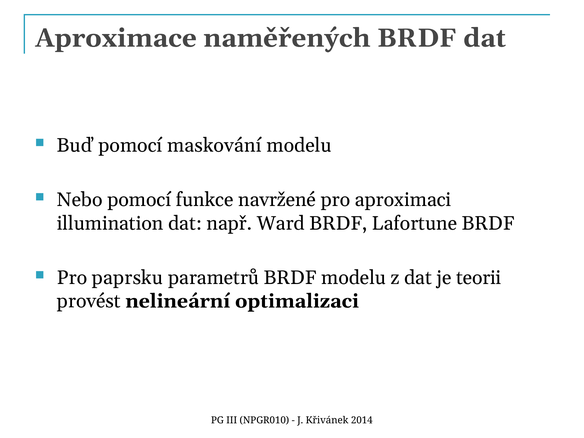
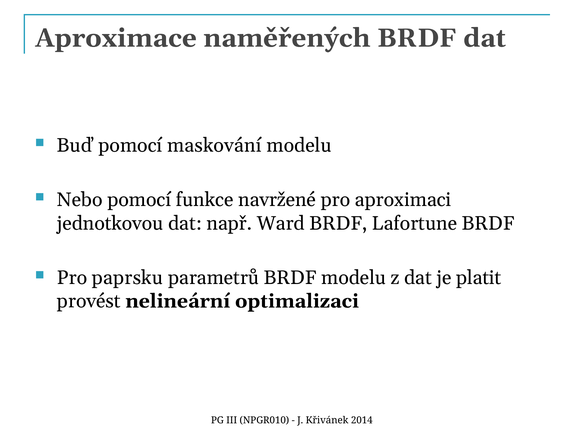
illumination: illumination -> jednotkovou
teorii: teorii -> platit
